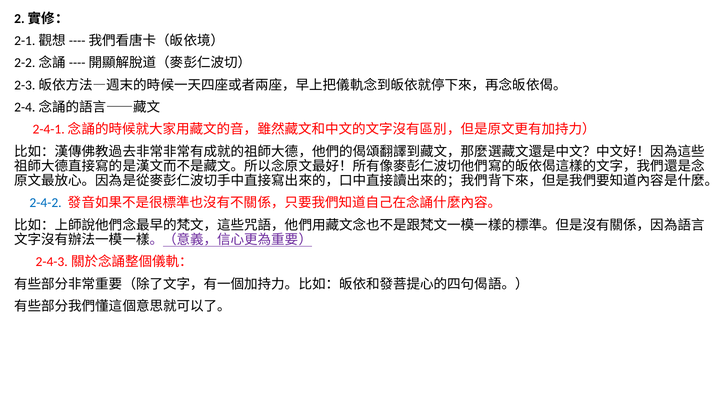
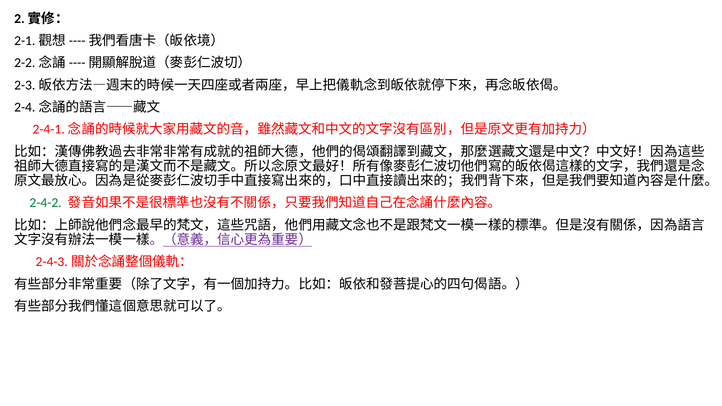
2-4-2 colour: blue -> green
